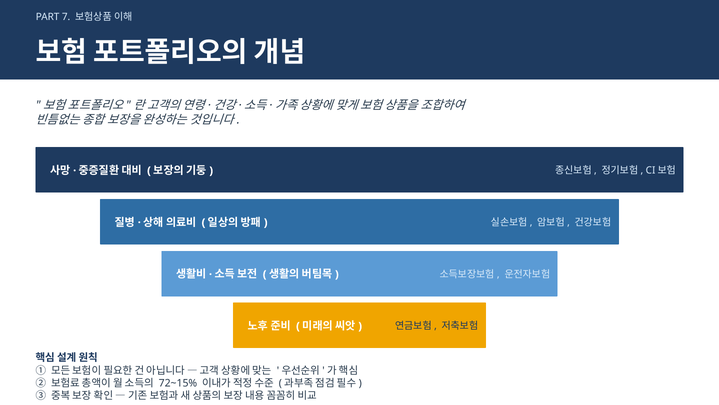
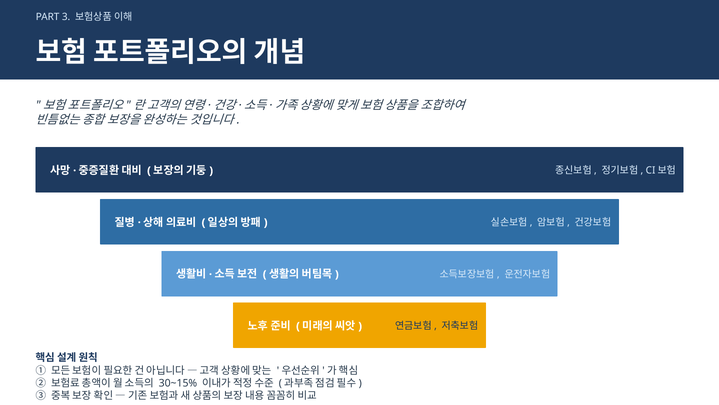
7: 7 -> 3
72~15%: 72~15% -> 30~15%
